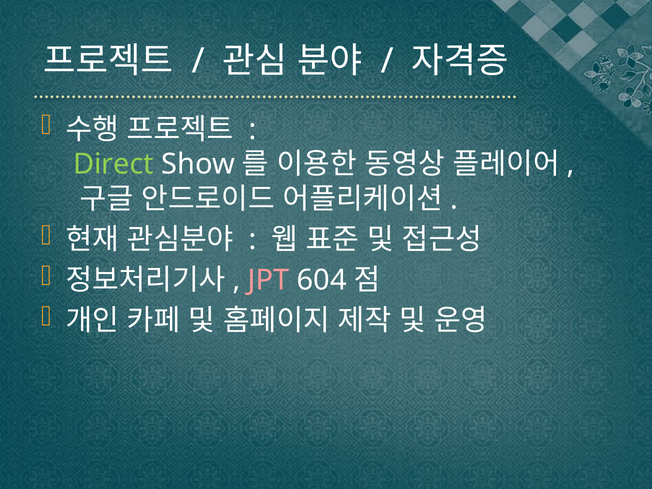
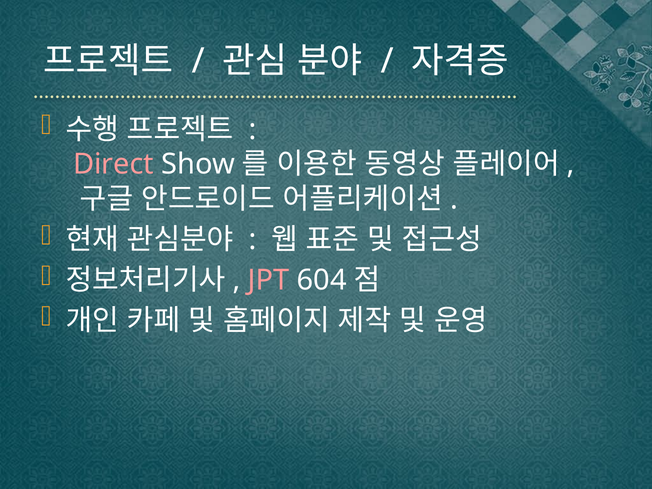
Direct colour: light green -> pink
